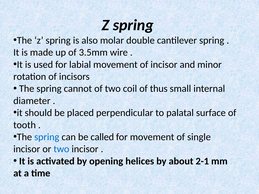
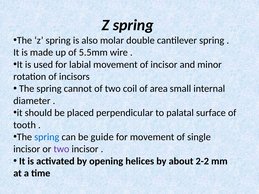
3.5mm: 3.5mm -> 5.5mm
thus: thus -> area
called: called -> guide
two at (61, 149) colour: blue -> purple
2-1: 2-1 -> 2-2
